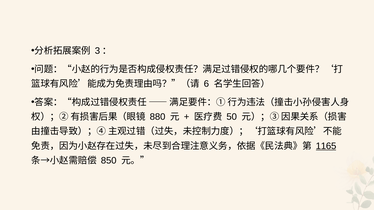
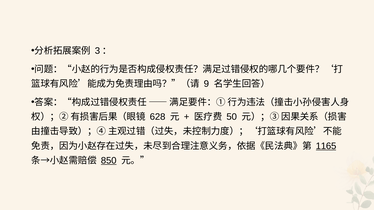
6: 6 -> 9
880: 880 -> 628
850 underline: none -> present
